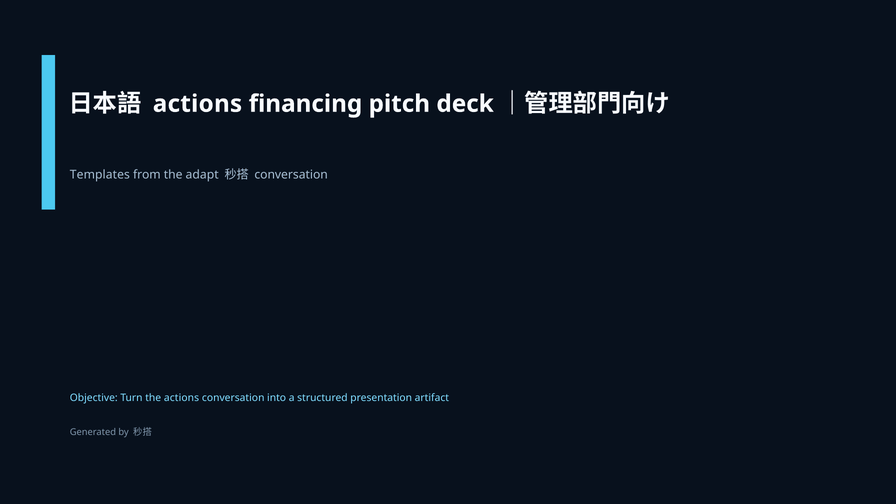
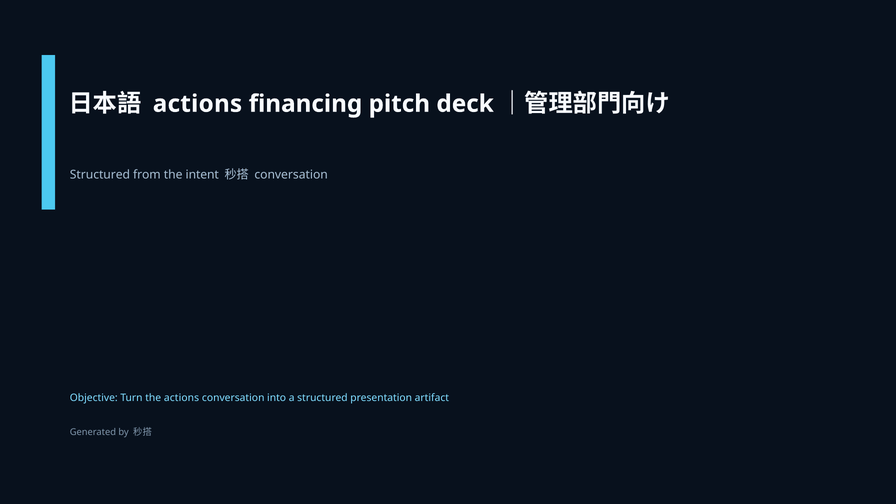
Templates at (100, 175): Templates -> Structured
adapt: adapt -> intent
